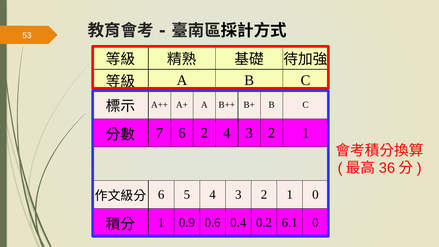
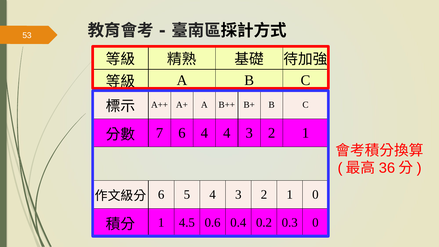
6 2: 2 -> 4
0.9: 0.9 -> 4.5
6.1: 6.1 -> 0.3
